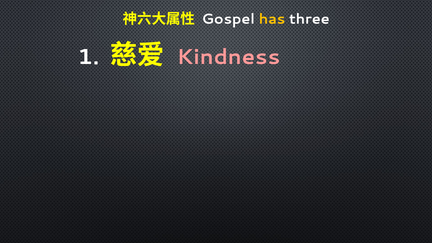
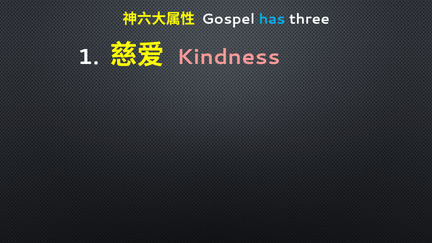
has colour: yellow -> light blue
